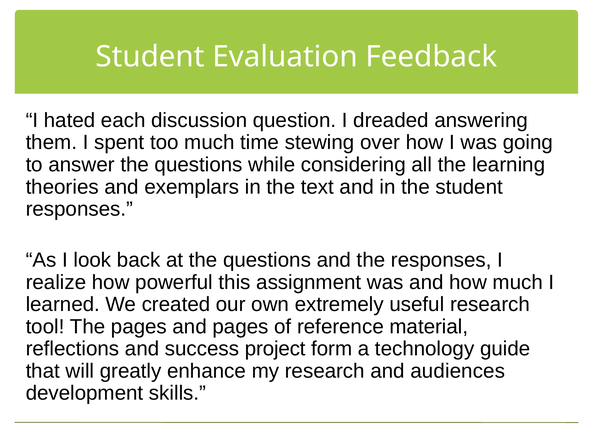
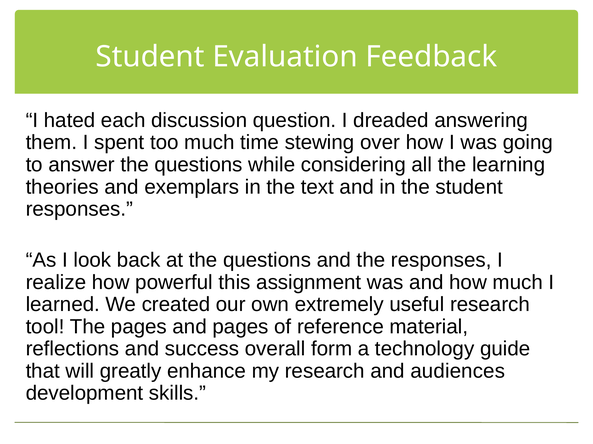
project: project -> overall
